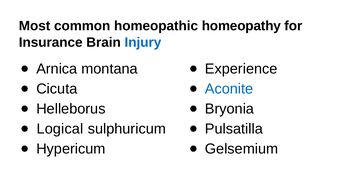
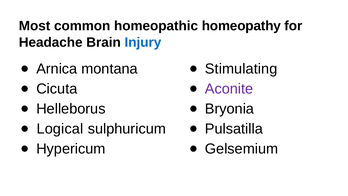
Insurance: Insurance -> Headache
Experience: Experience -> Stimulating
Aconite colour: blue -> purple
